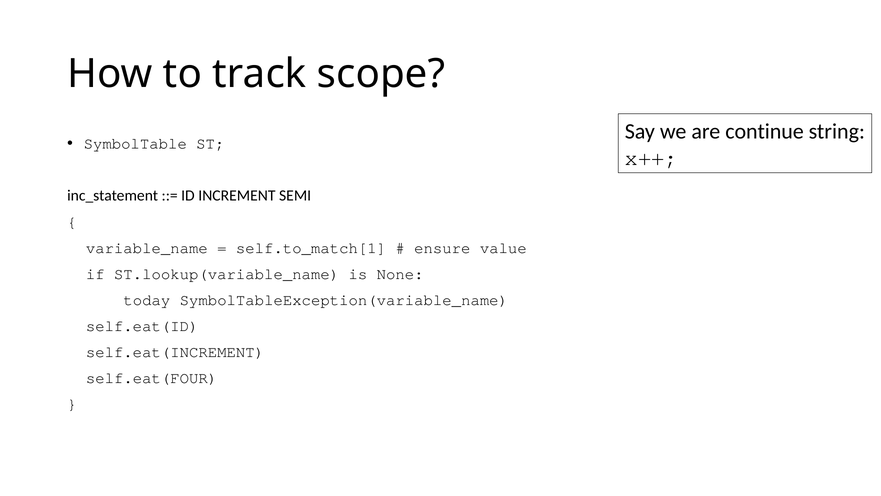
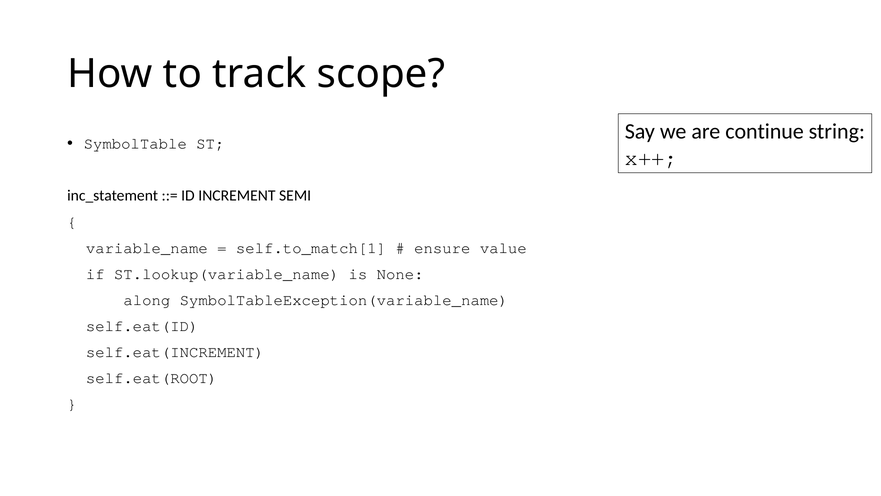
today: today -> along
self.eat(FOUR: self.eat(FOUR -> self.eat(ROOT
